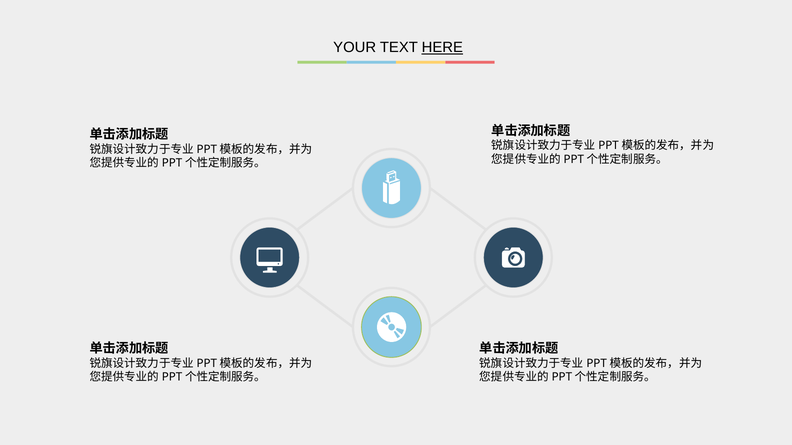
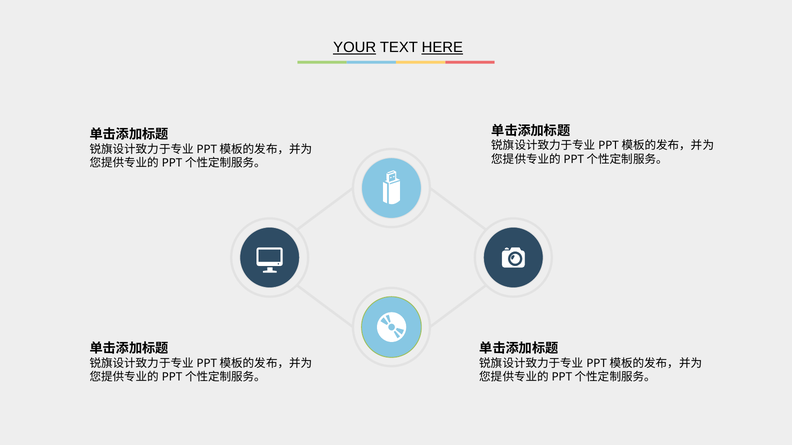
YOUR underline: none -> present
